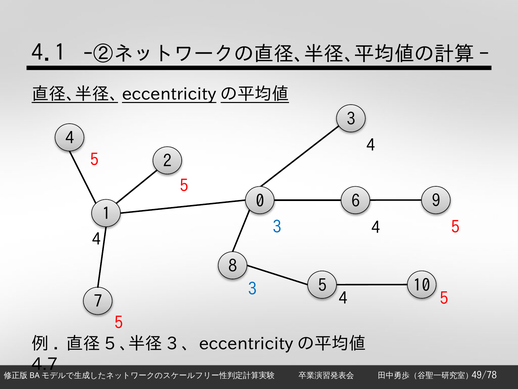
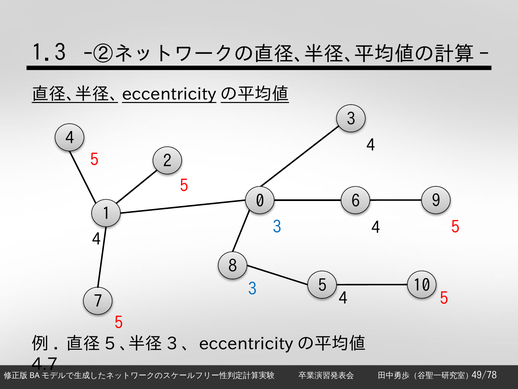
4.1: 4.1 -> 1.3
